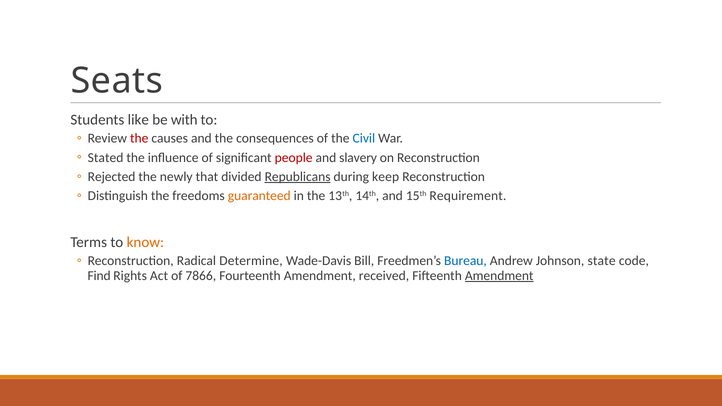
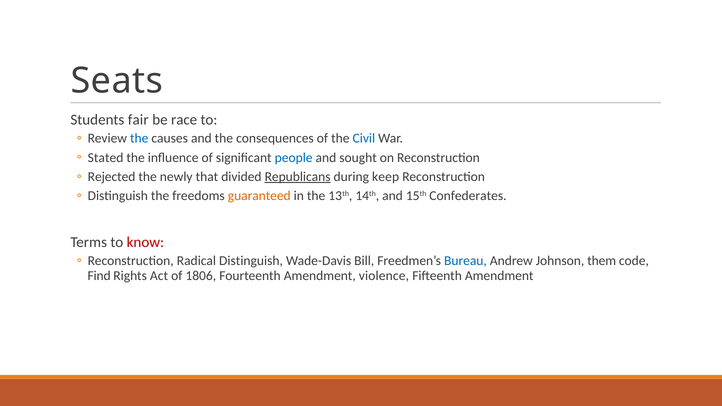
like: like -> fair
with: with -> race
the at (139, 139) colour: red -> blue
people colour: red -> blue
slavery: slavery -> sought
Requirement: Requirement -> Confederates
know colour: orange -> red
Radical Determine: Determine -> Distinguish
state: state -> them
7866: 7866 -> 1806
received: received -> violence
Amendment at (499, 276) underline: present -> none
